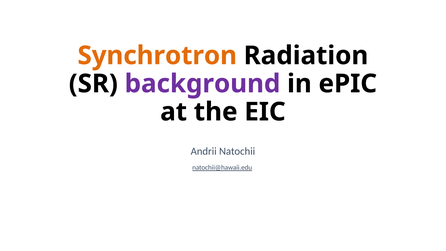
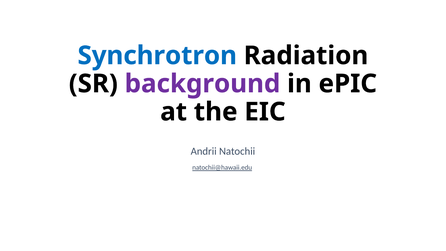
Synchrotron colour: orange -> blue
